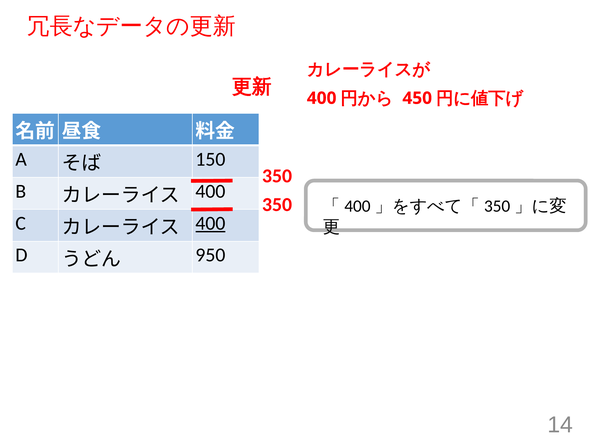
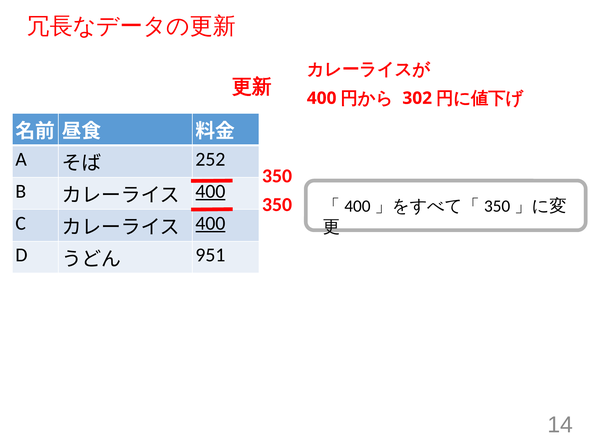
450: 450 -> 302
150: 150 -> 252
400 at (211, 191) underline: none -> present
950: 950 -> 951
